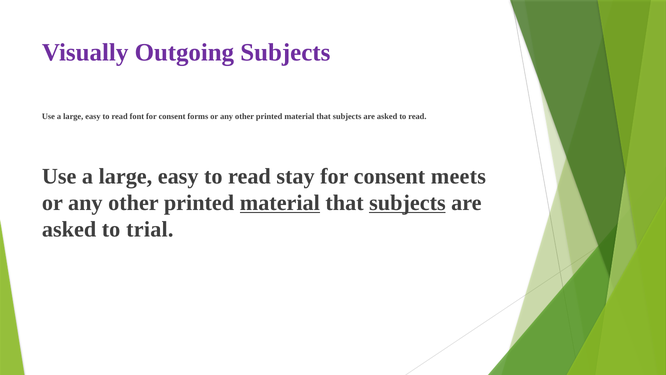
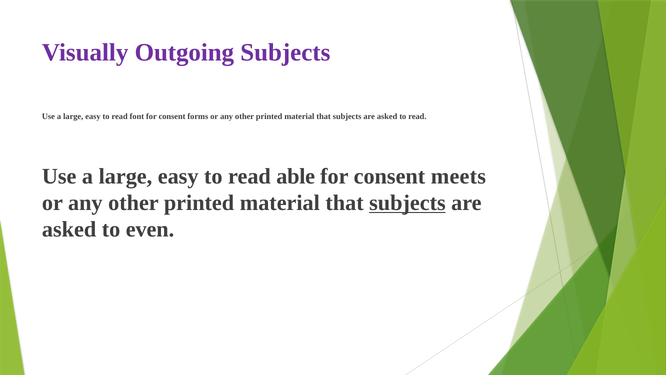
stay: stay -> able
material at (280, 203) underline: present -> none
trial: trial -> even
